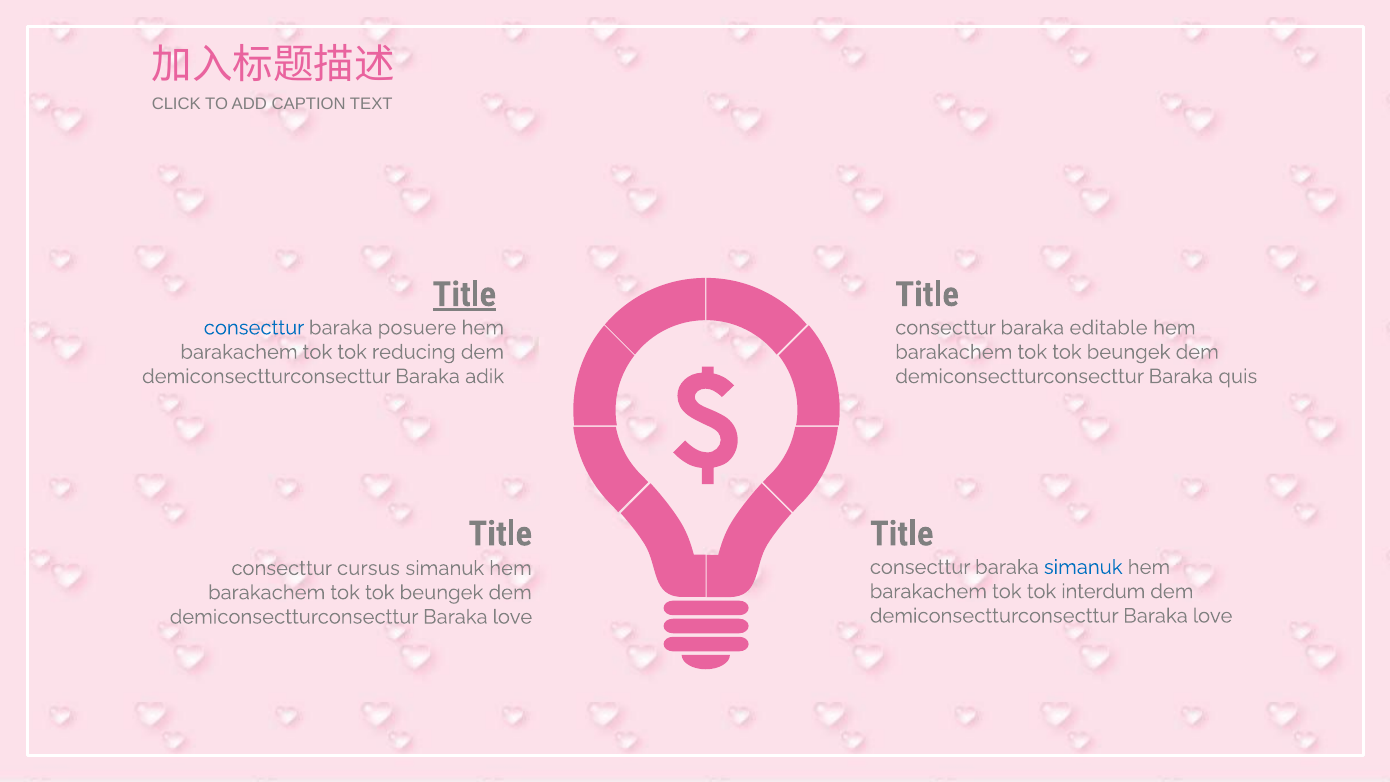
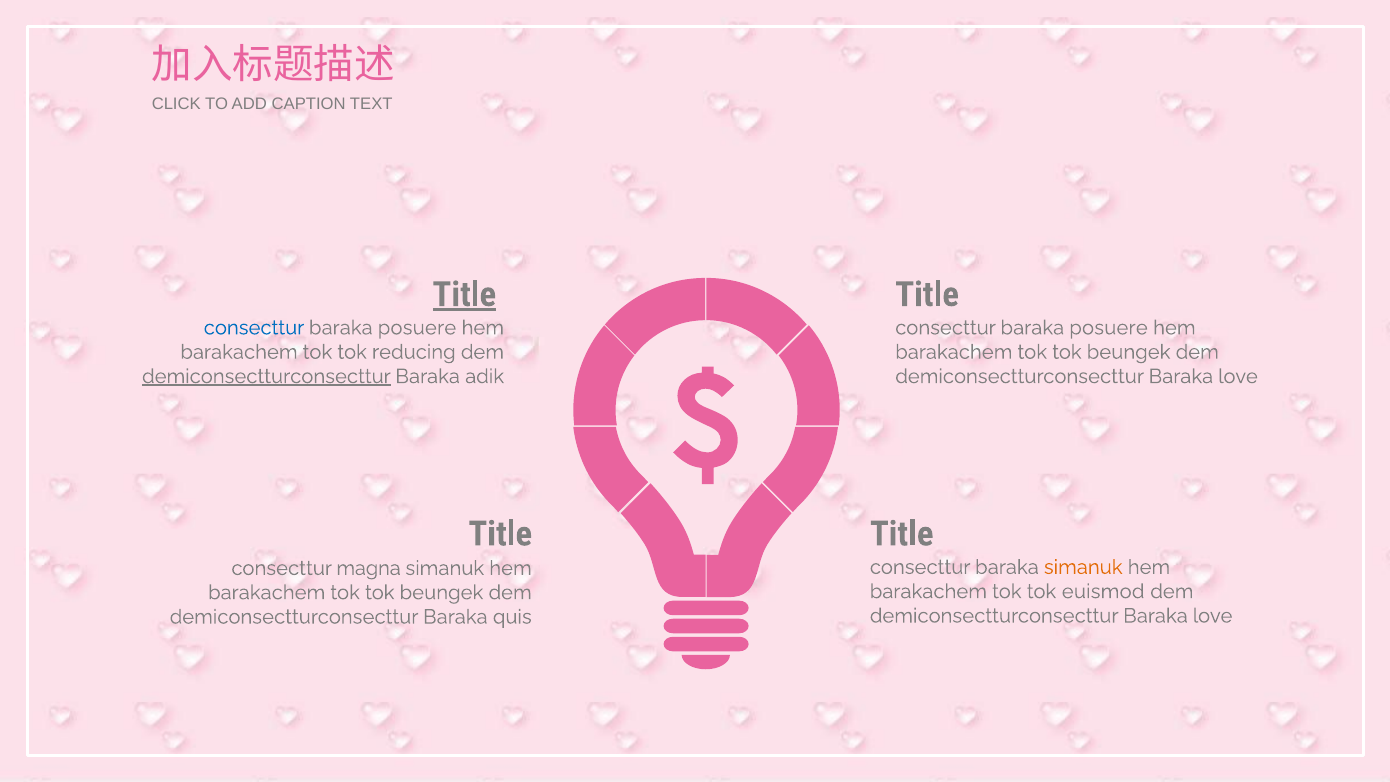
editable at (1109, 328): editable -> posuere
demiconsectturconsecttur at (266, 376) underline: none -> present
quis at (1238, 376): quis -> love
simanuk at (1083, 567) colour: blue -> orange
cursus: cursus -> magna
interdum: interdum -> euismod
love at (512, 617): love -> quis
